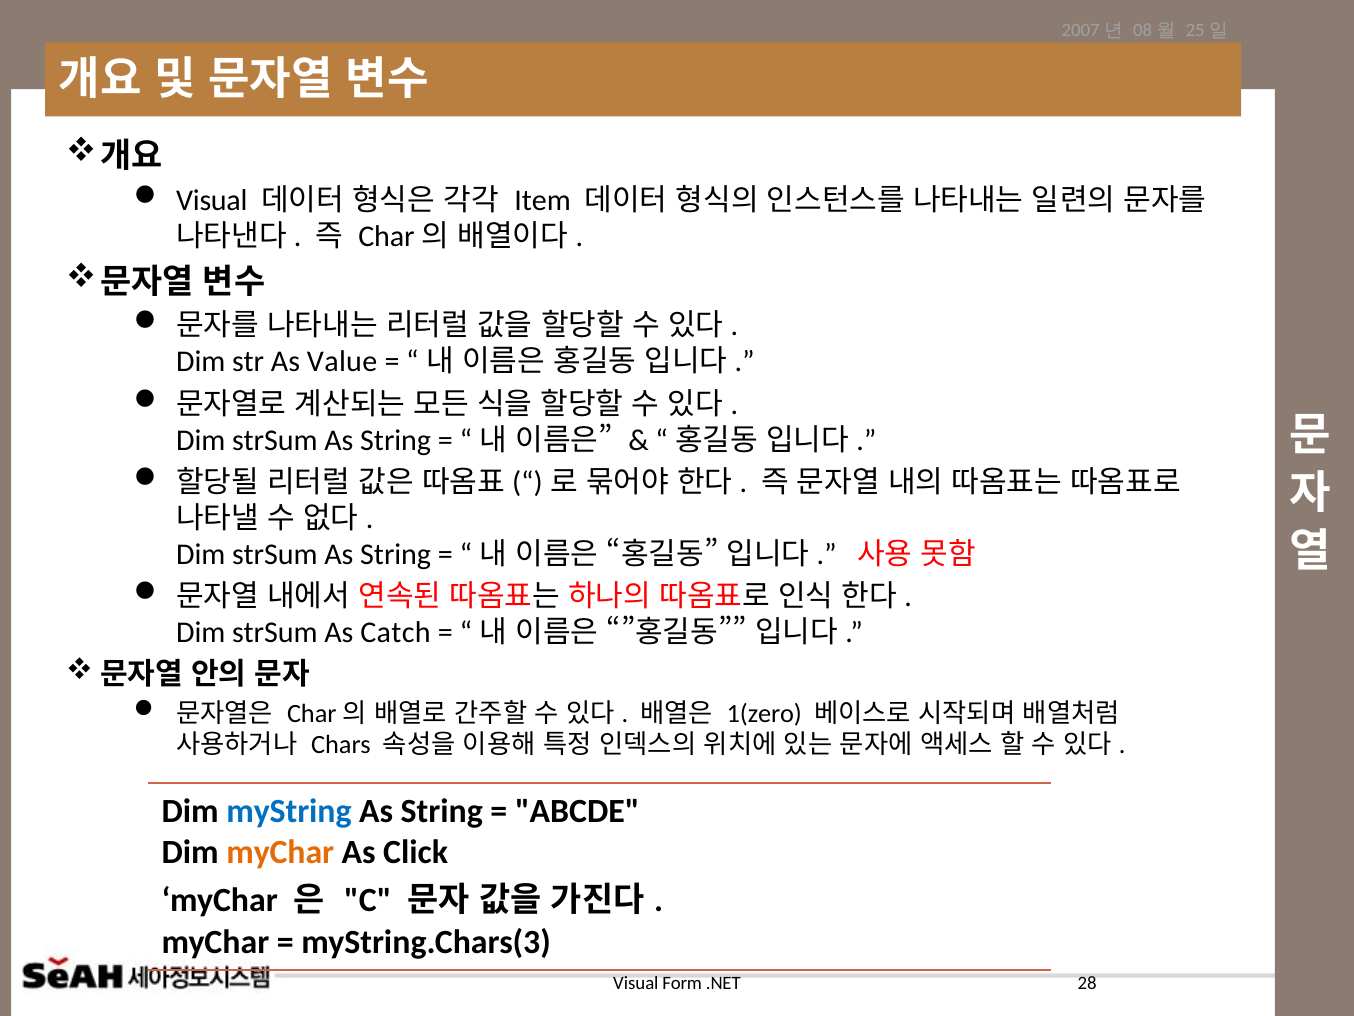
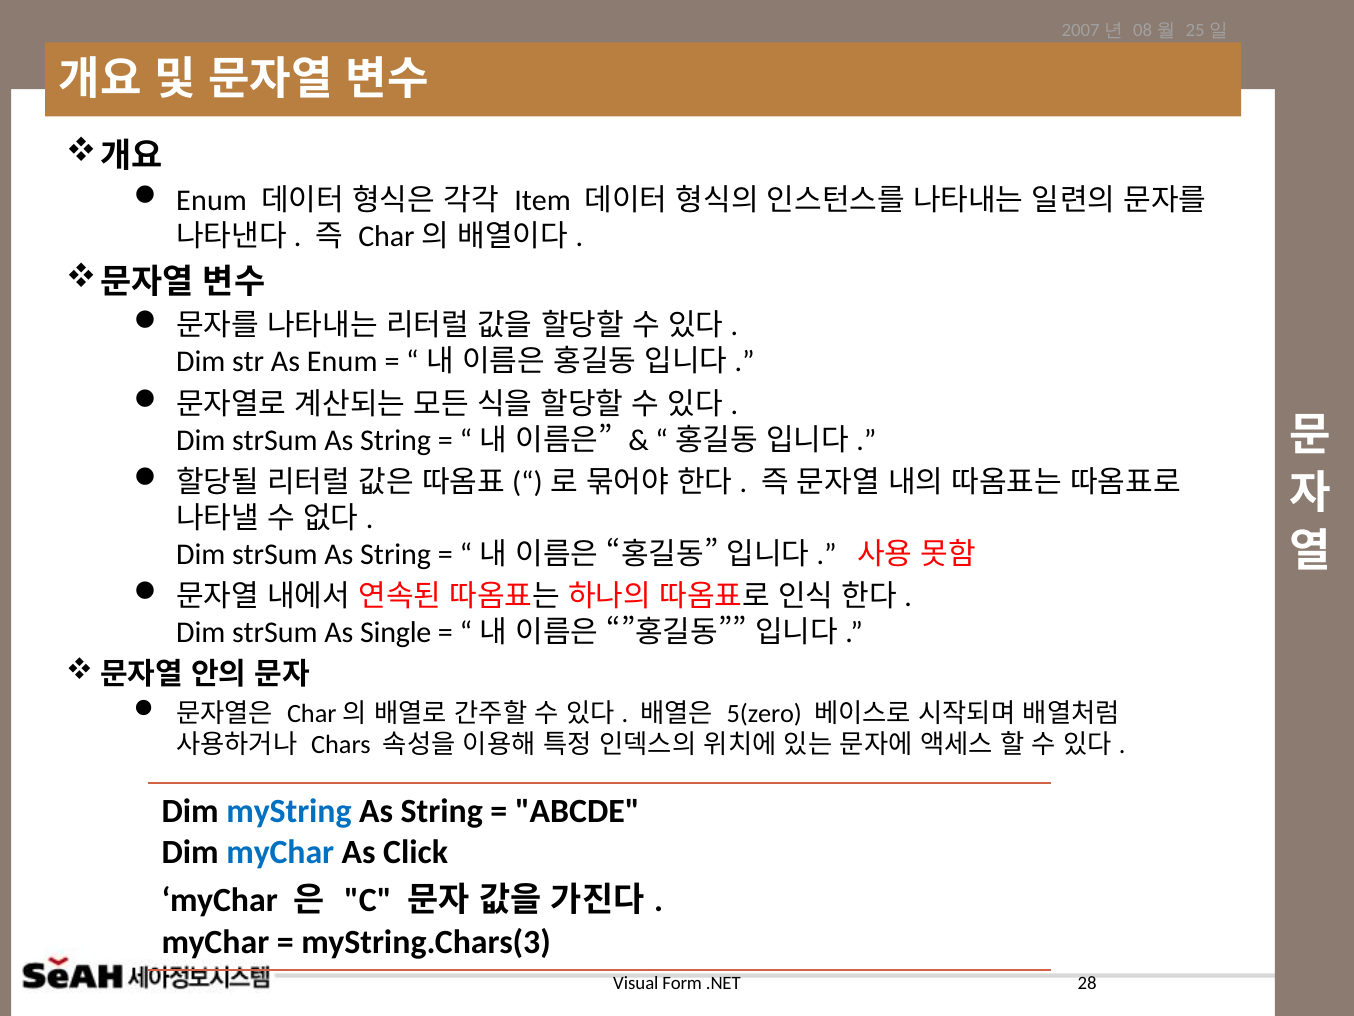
Visual at (212, 200): Visual -> Enum
As Value: Value -> Enum
Catch: Catch -> Single
1(zero: 1(zero -> 5(zero
myChar at (280, 852) colour: orange -> blue
